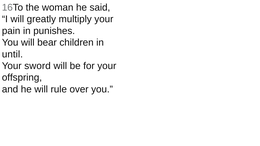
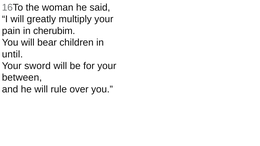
punishes: punishes -> cherubim
offspring: offspring -> between
